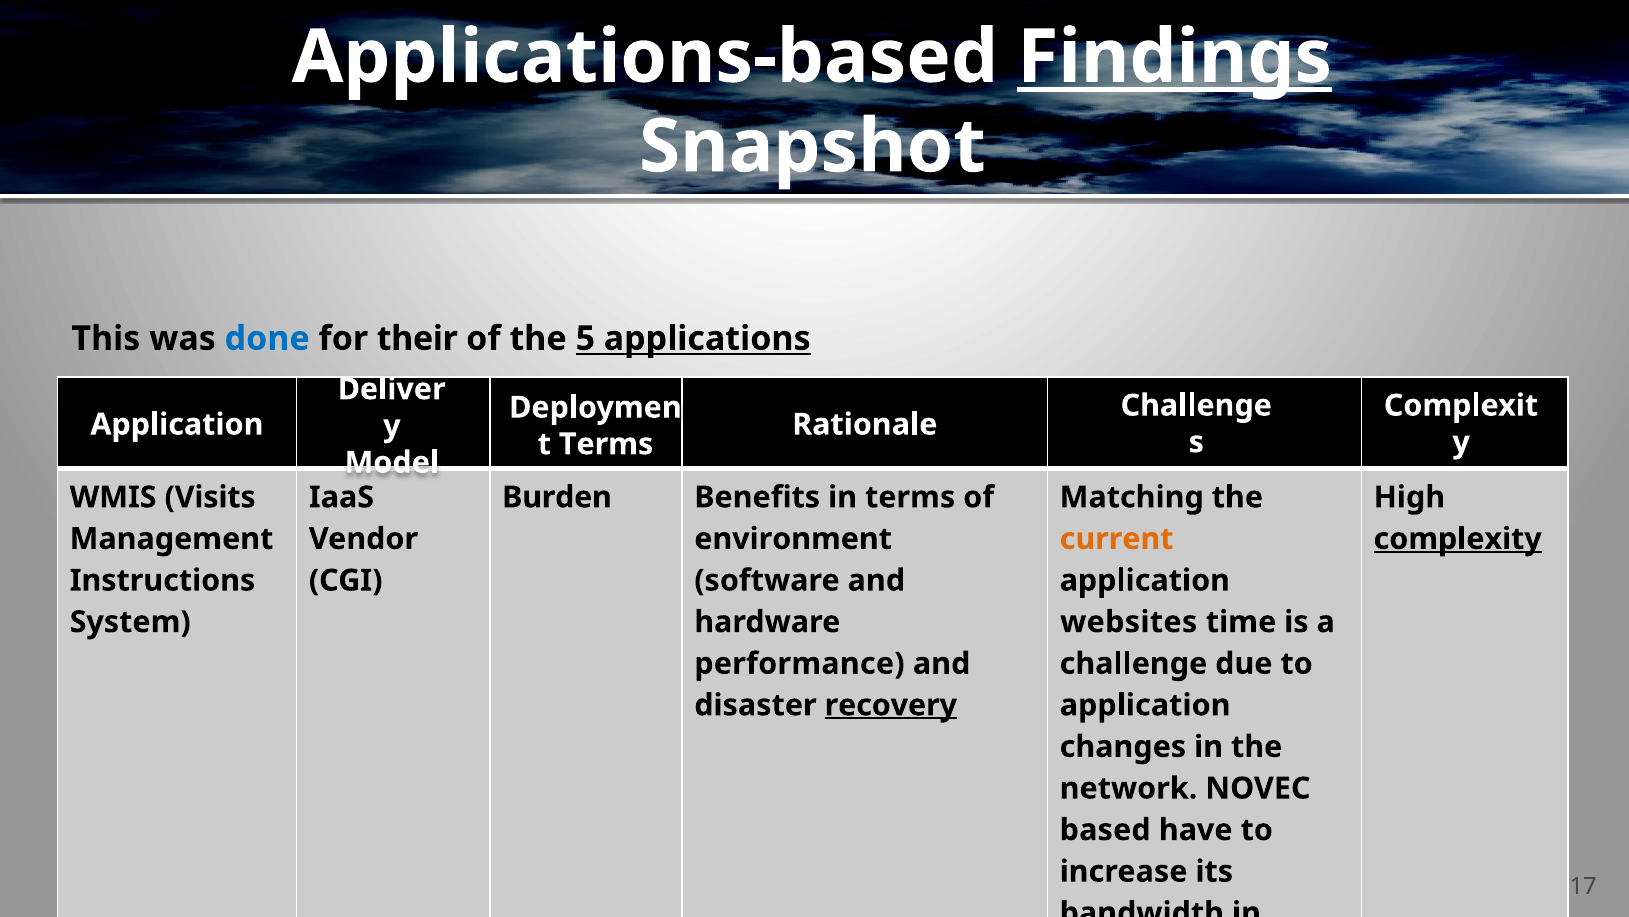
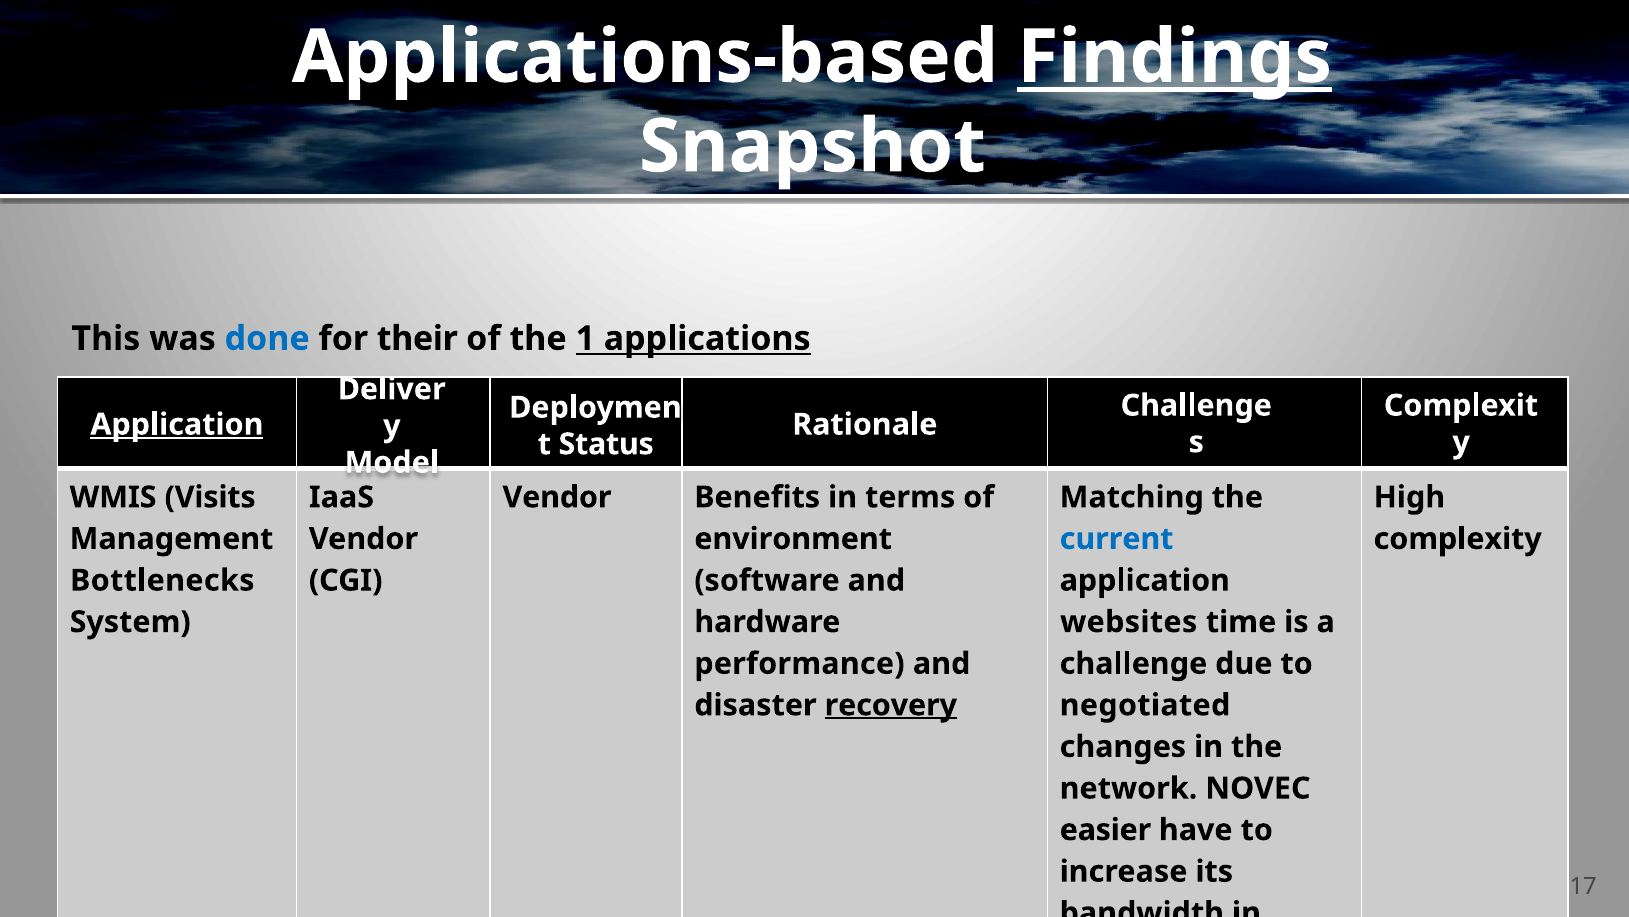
5: 5 -> 1
Application at (177, 424) underline: none -> present
Terms at (606, 444): Terms -> Status
Burden at (557, 497): Burden -> Vendor
current colour: orange -> blue
complexity underline: present -> none
Instructions: Instructions -> Bottlenecks
application at (1145, 705): application -> negotiated
based: based -> easier
